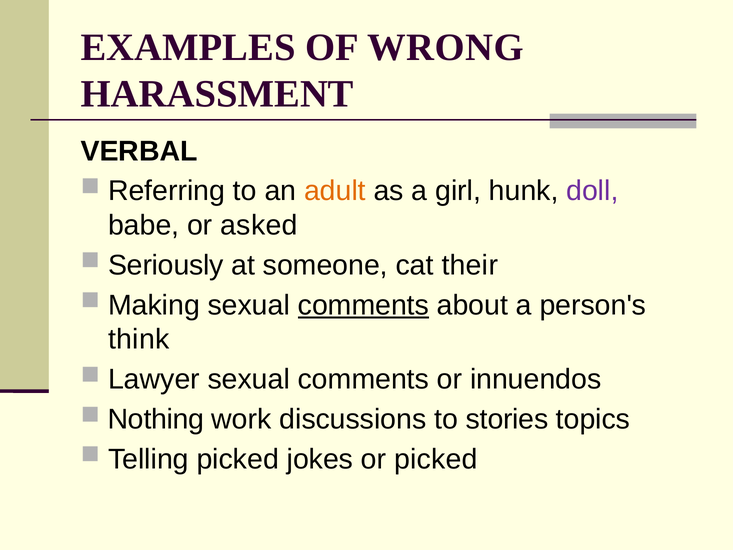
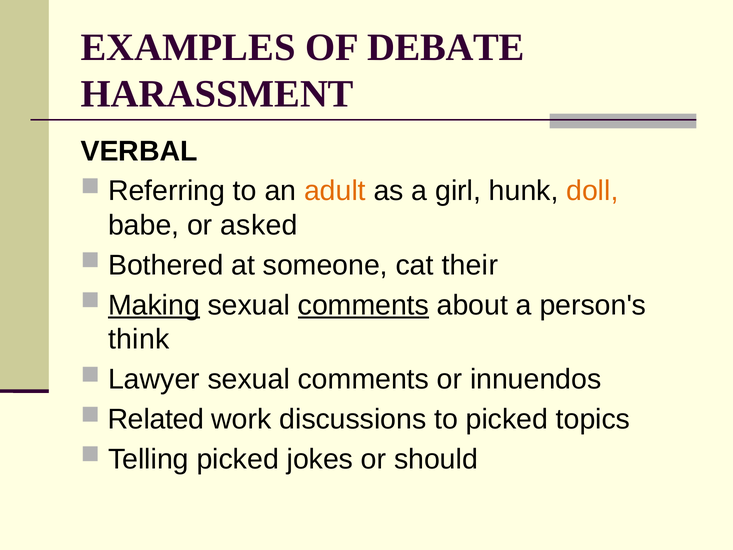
WRONG: WRONG -> DEBATE
doll colour: purple -> orange
Seriously: Seriously -> Bothered
Making underline: none -> present
Nothing: Nothing -> Related
to stories: stories -> picked
or picked: picked -> should
